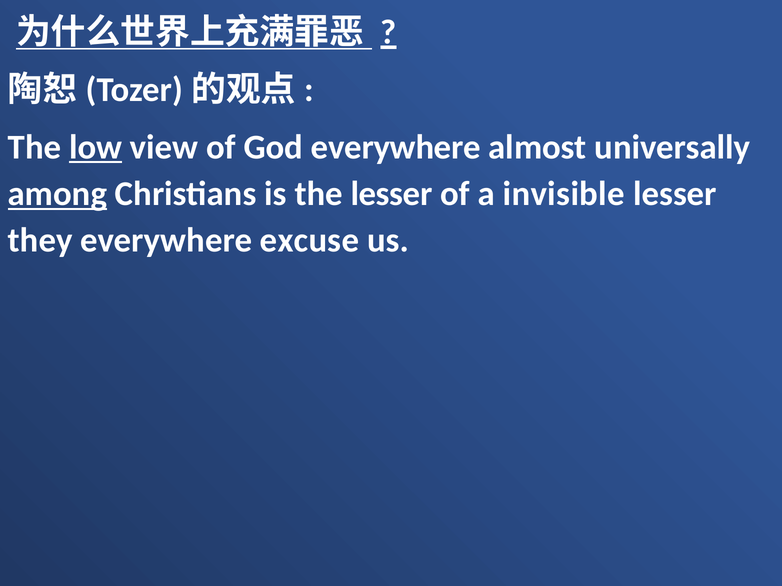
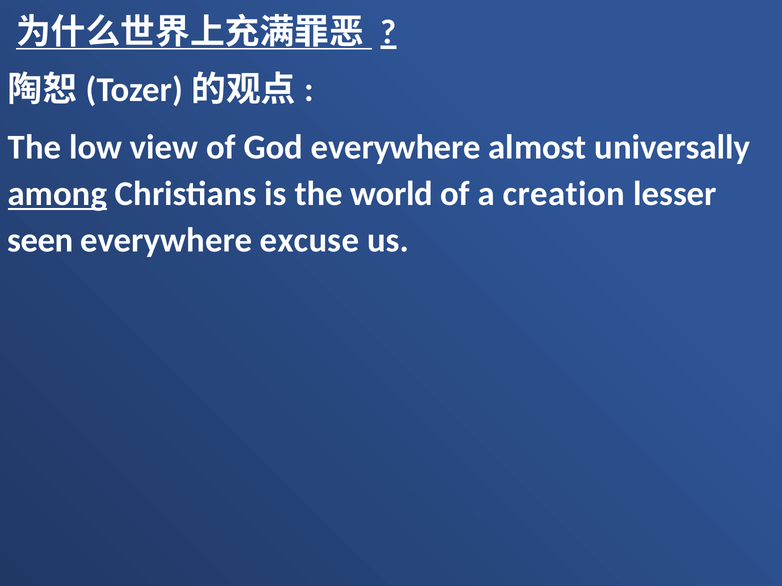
low underline: present -> none
the lesser: lesser -> world
invisible: invisible -> creation
they: they -> seen
